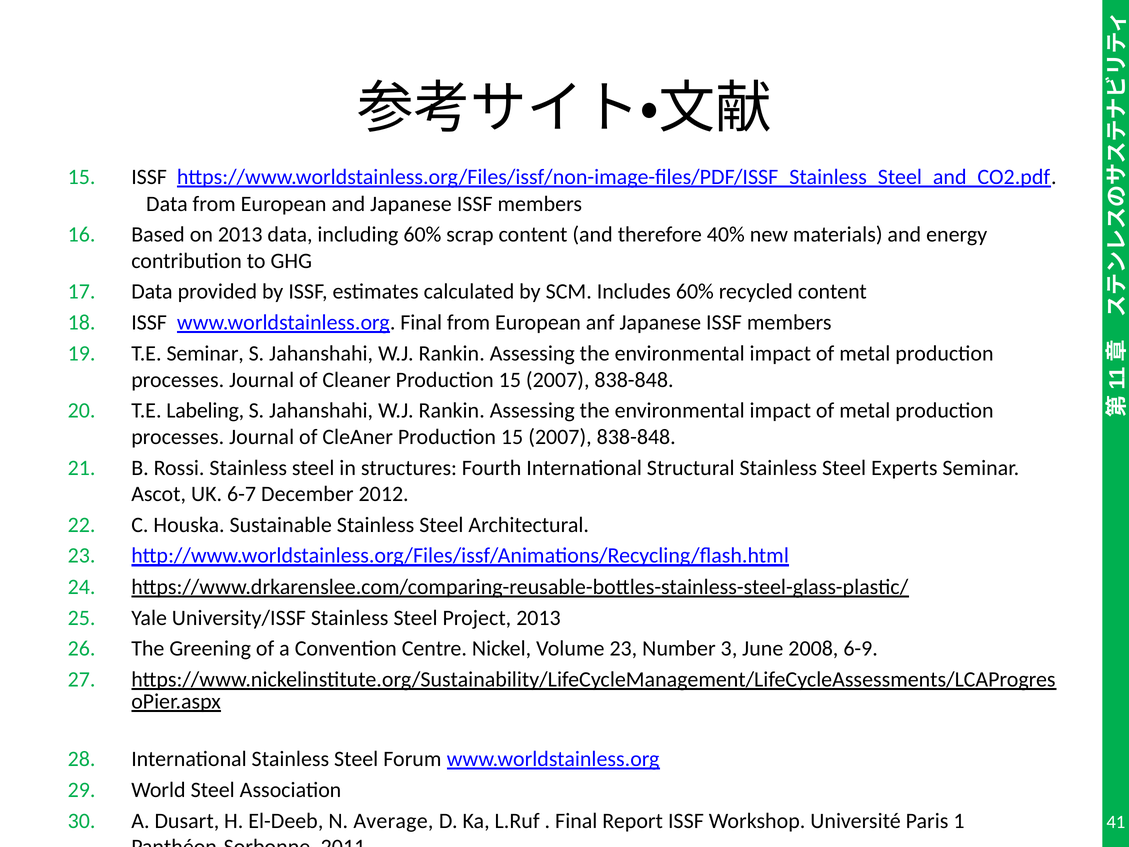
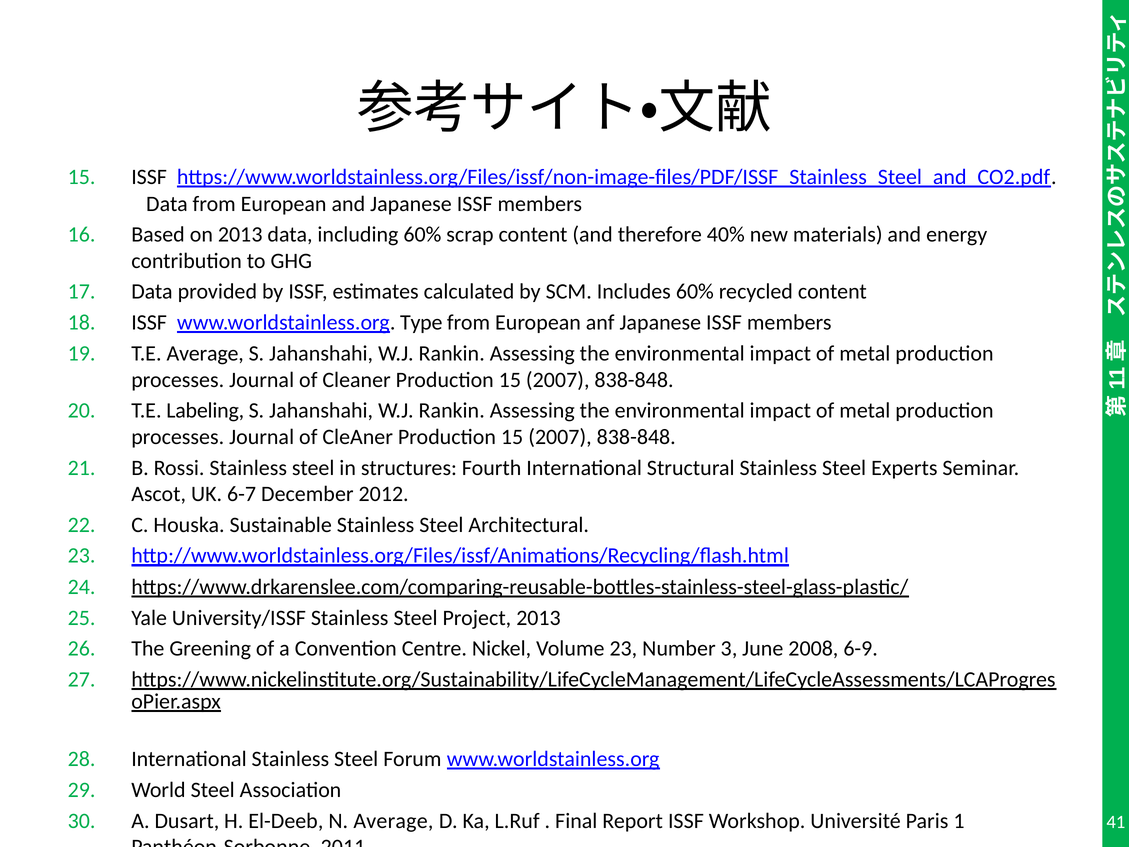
www.worldstainless.org Final: Final -> Type
T.E Seminar: Seminar -> Average
